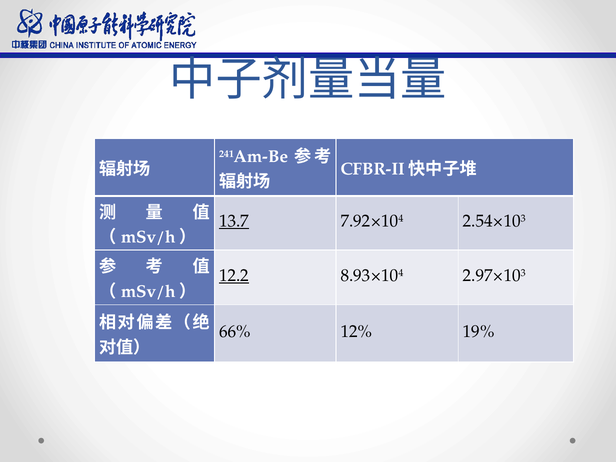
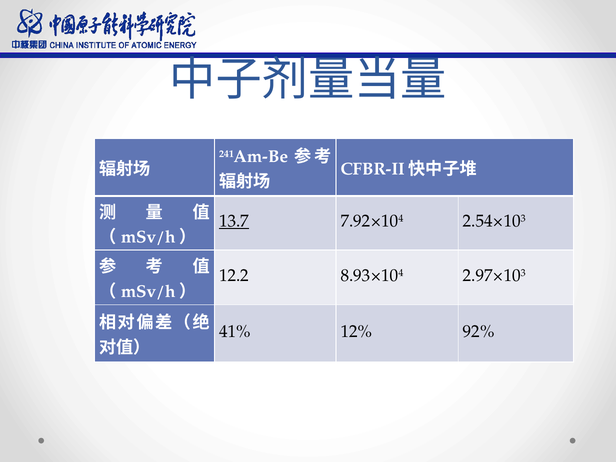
12.2 underline: present -> none
66%: 66% -> 41%
19%: 19% -> 92%
